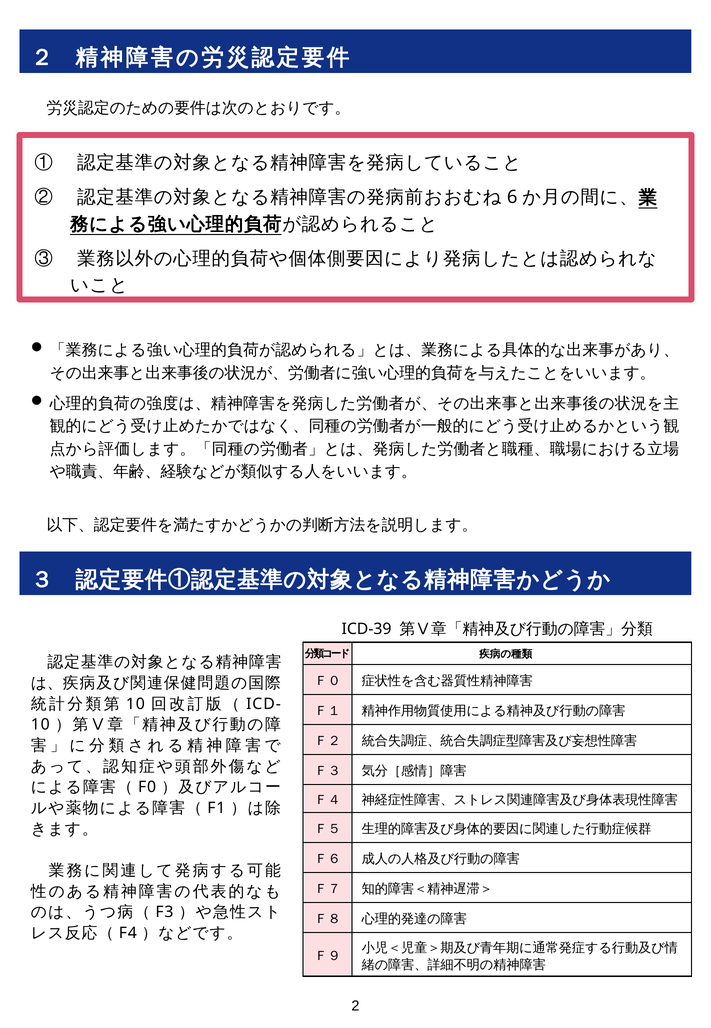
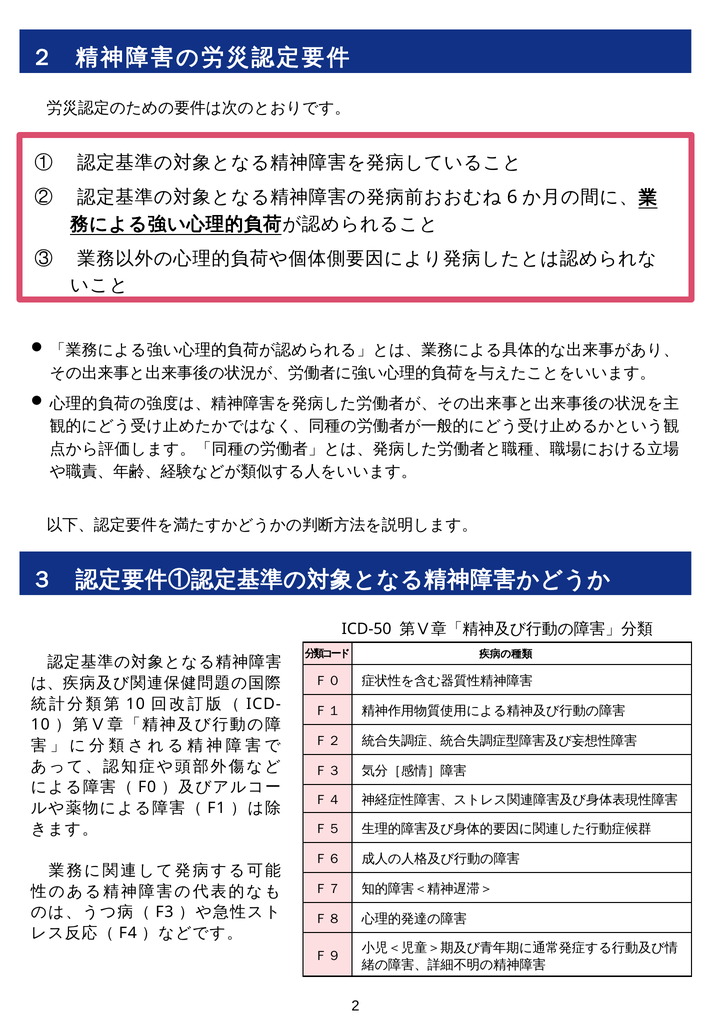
ICD-39: ICD-39 -> ICD-50
